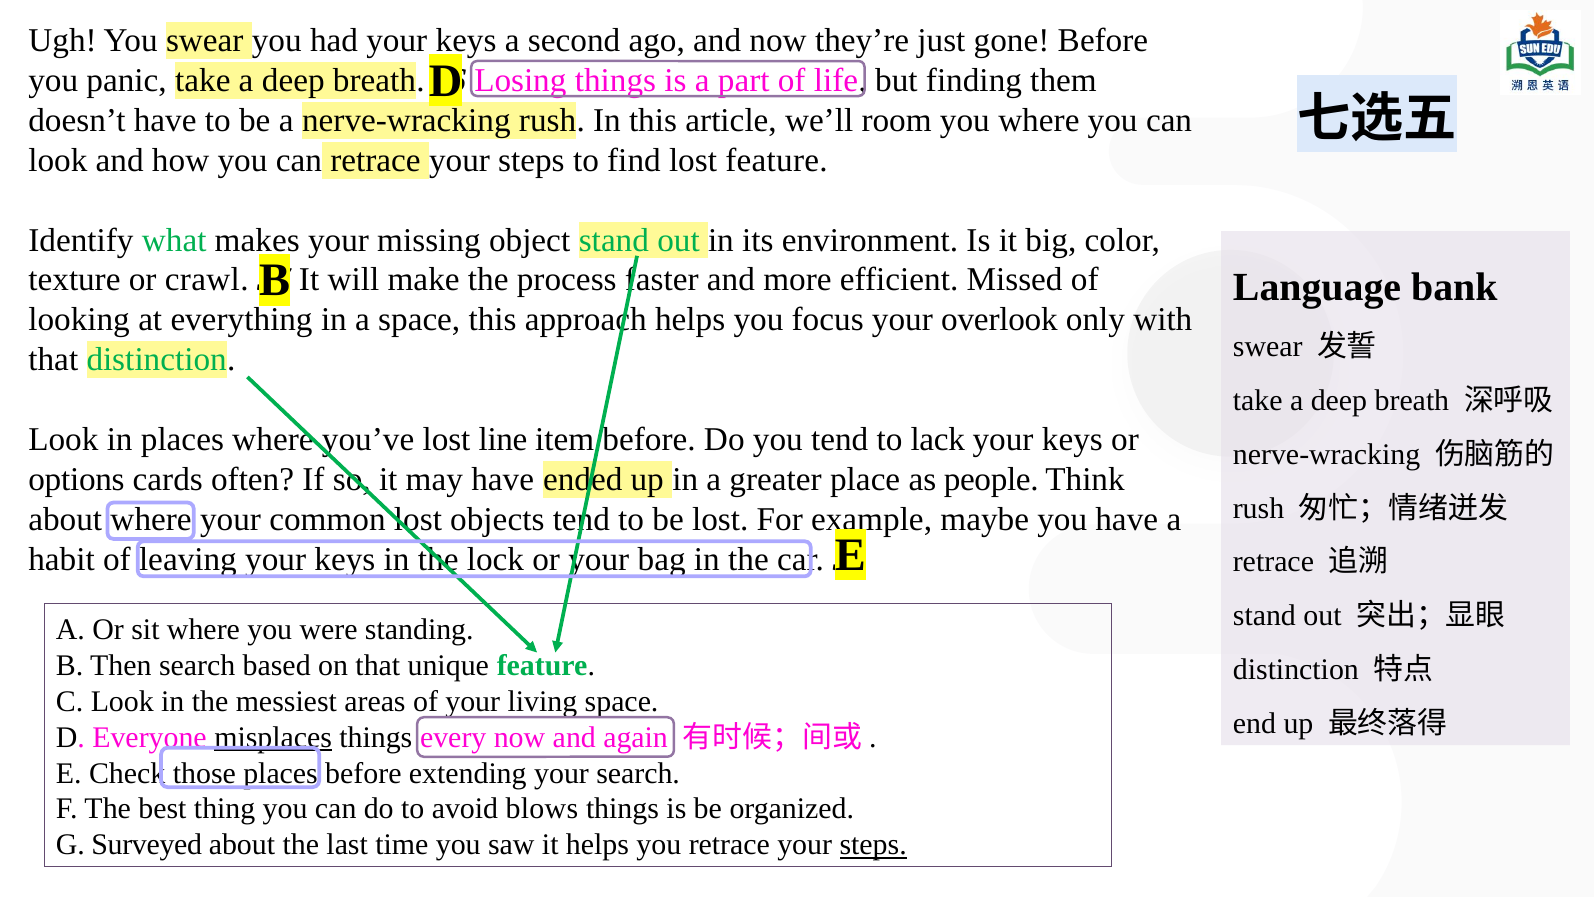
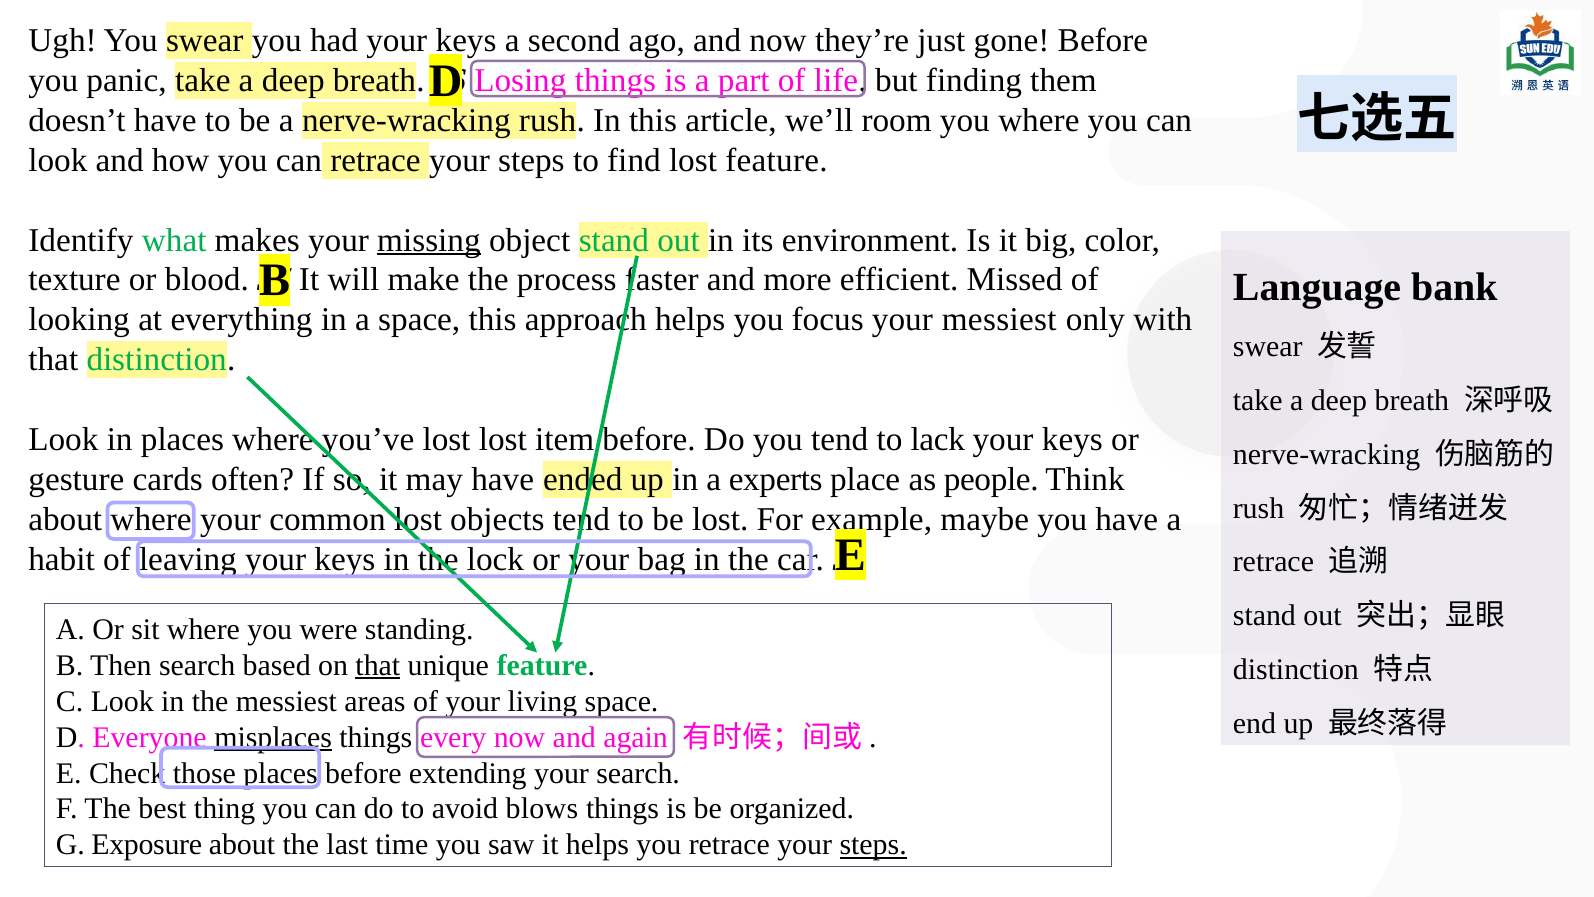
missing underline: none -> present
crawl: crawl -> blood
your overlook: overlook -> messiest
lost line: line -> lost
options: options -> gesture
greater: greater -> experts
that at (378, 665) underline: none -> present
Surveyed: Surveyed -> Exposure
